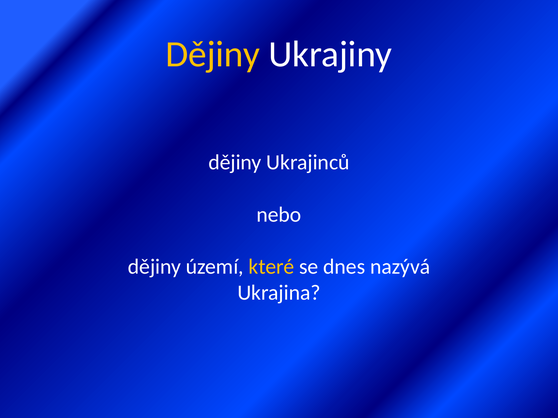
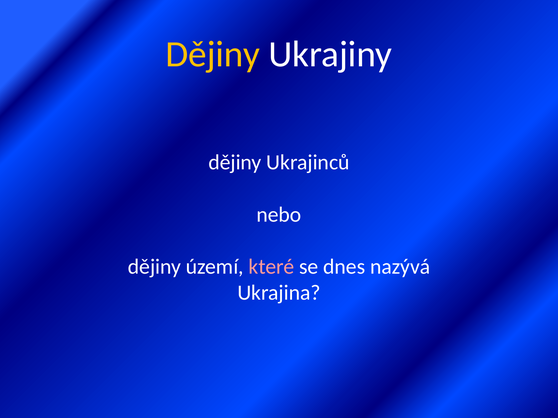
které colour: yellow -> pink
